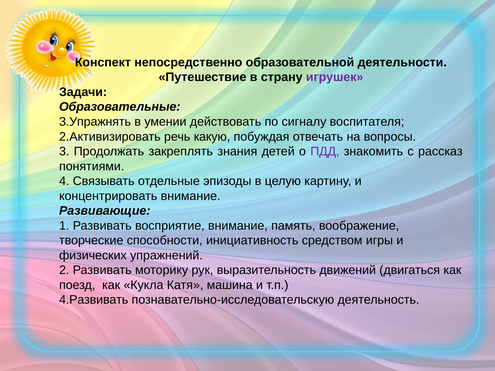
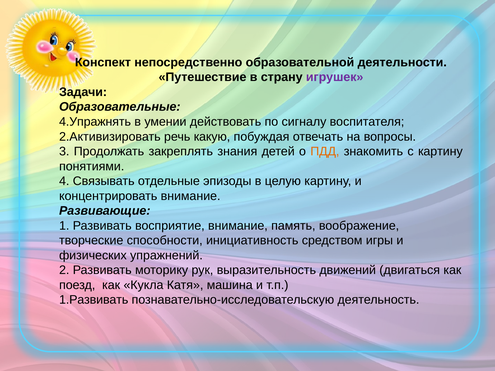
3.Упражнять: 3.Упражнять -> 4.Упражнять
ПДД colour: purple -> orange
с рассказ: рассказ -> картину
4.Развивать: 4.Развивать -> 1.Развивать
